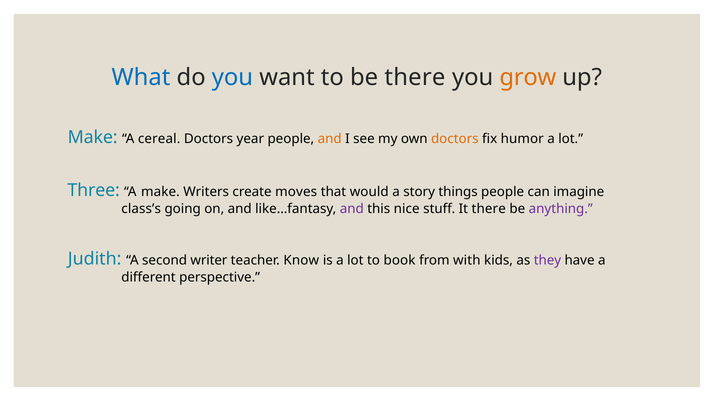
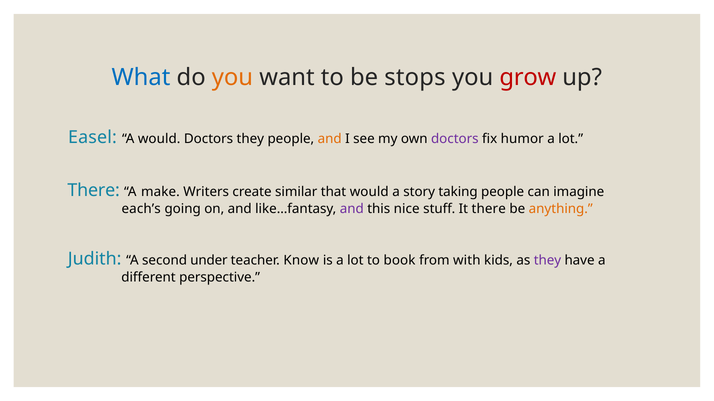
you at (232, 78) colour: blue -> orange
be there: there -> stops
grow colour: orange -> red
Make at (93, 138): Make -> Easel
A cereal: cereal -> would
Doctors year: year -> they
doctors at (455, 139) colour: orange -> purple
Three at (94, 191): Three -> There
moves: moves -> similar
things: things -> taking
class’s: class’s -> each’s
anything colour: purple -> orange
writer: writer -> under
